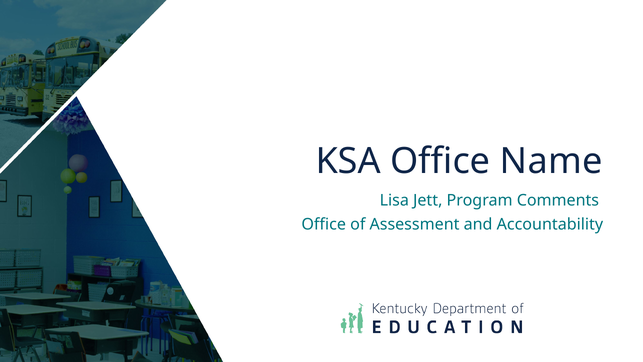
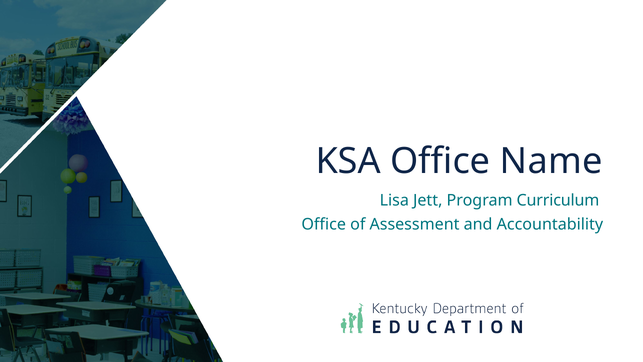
Comments: Comments -> Curriculum
